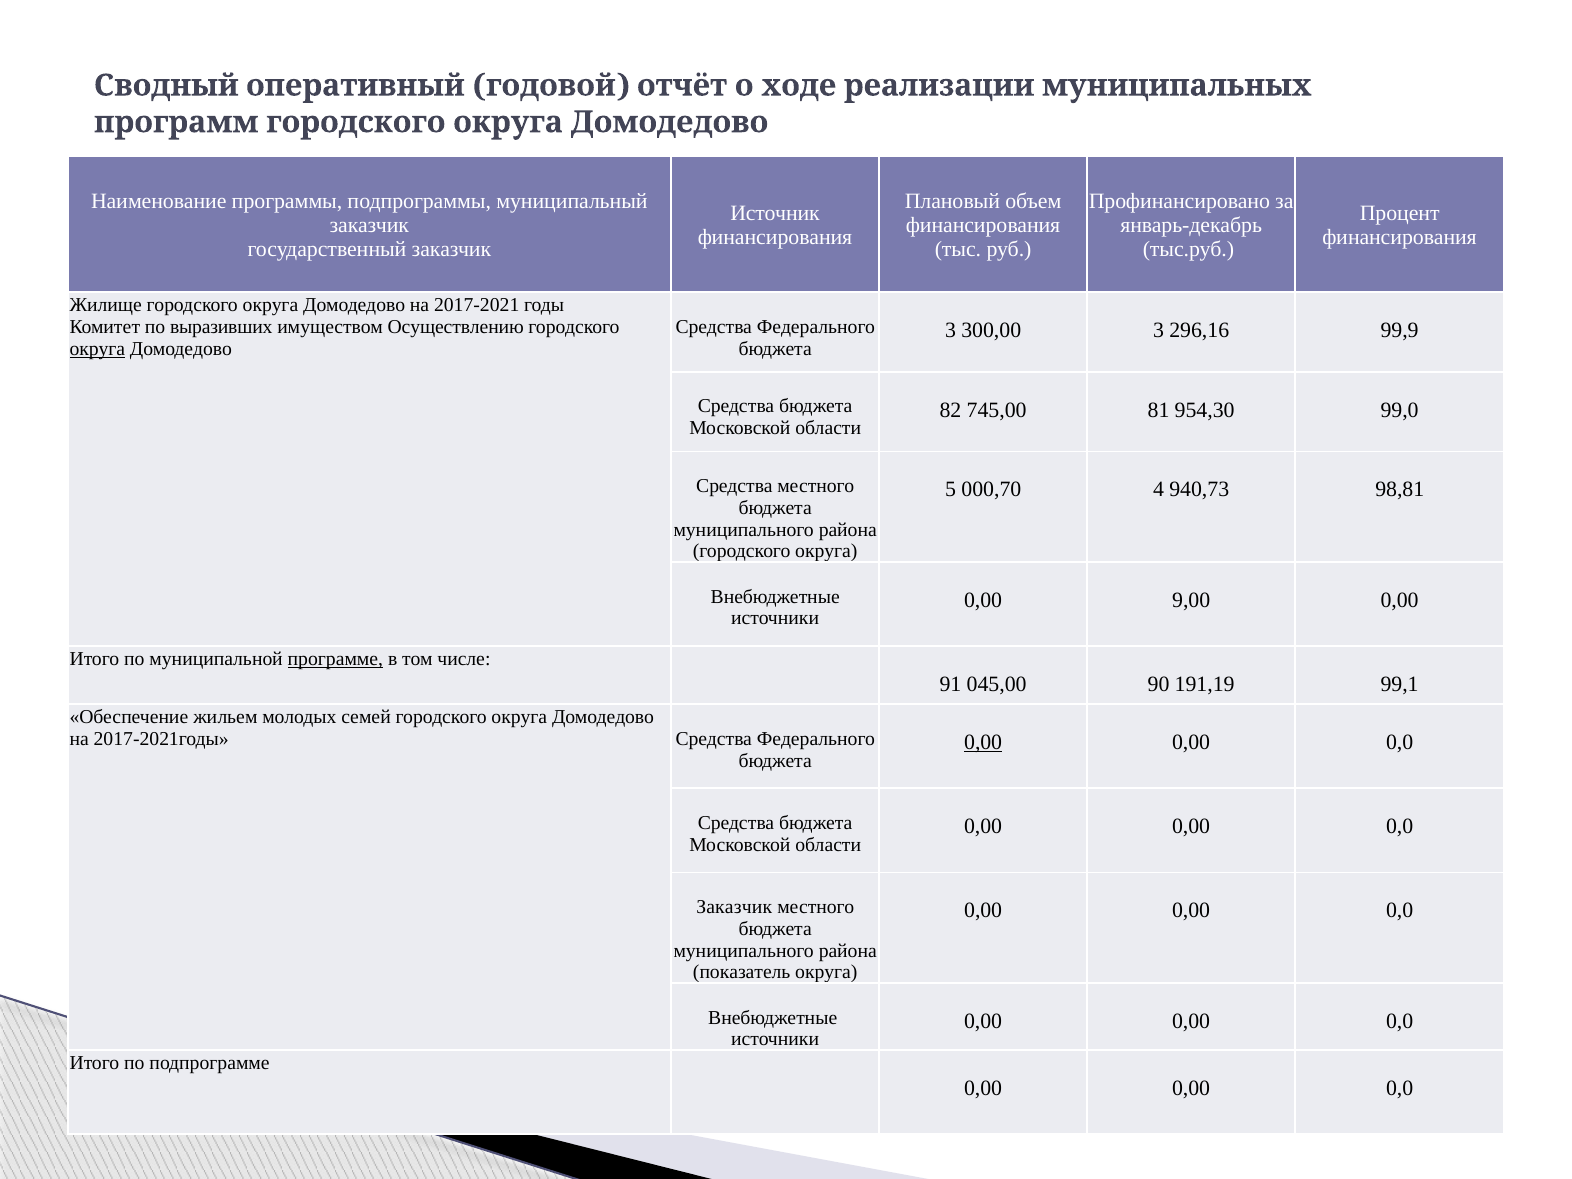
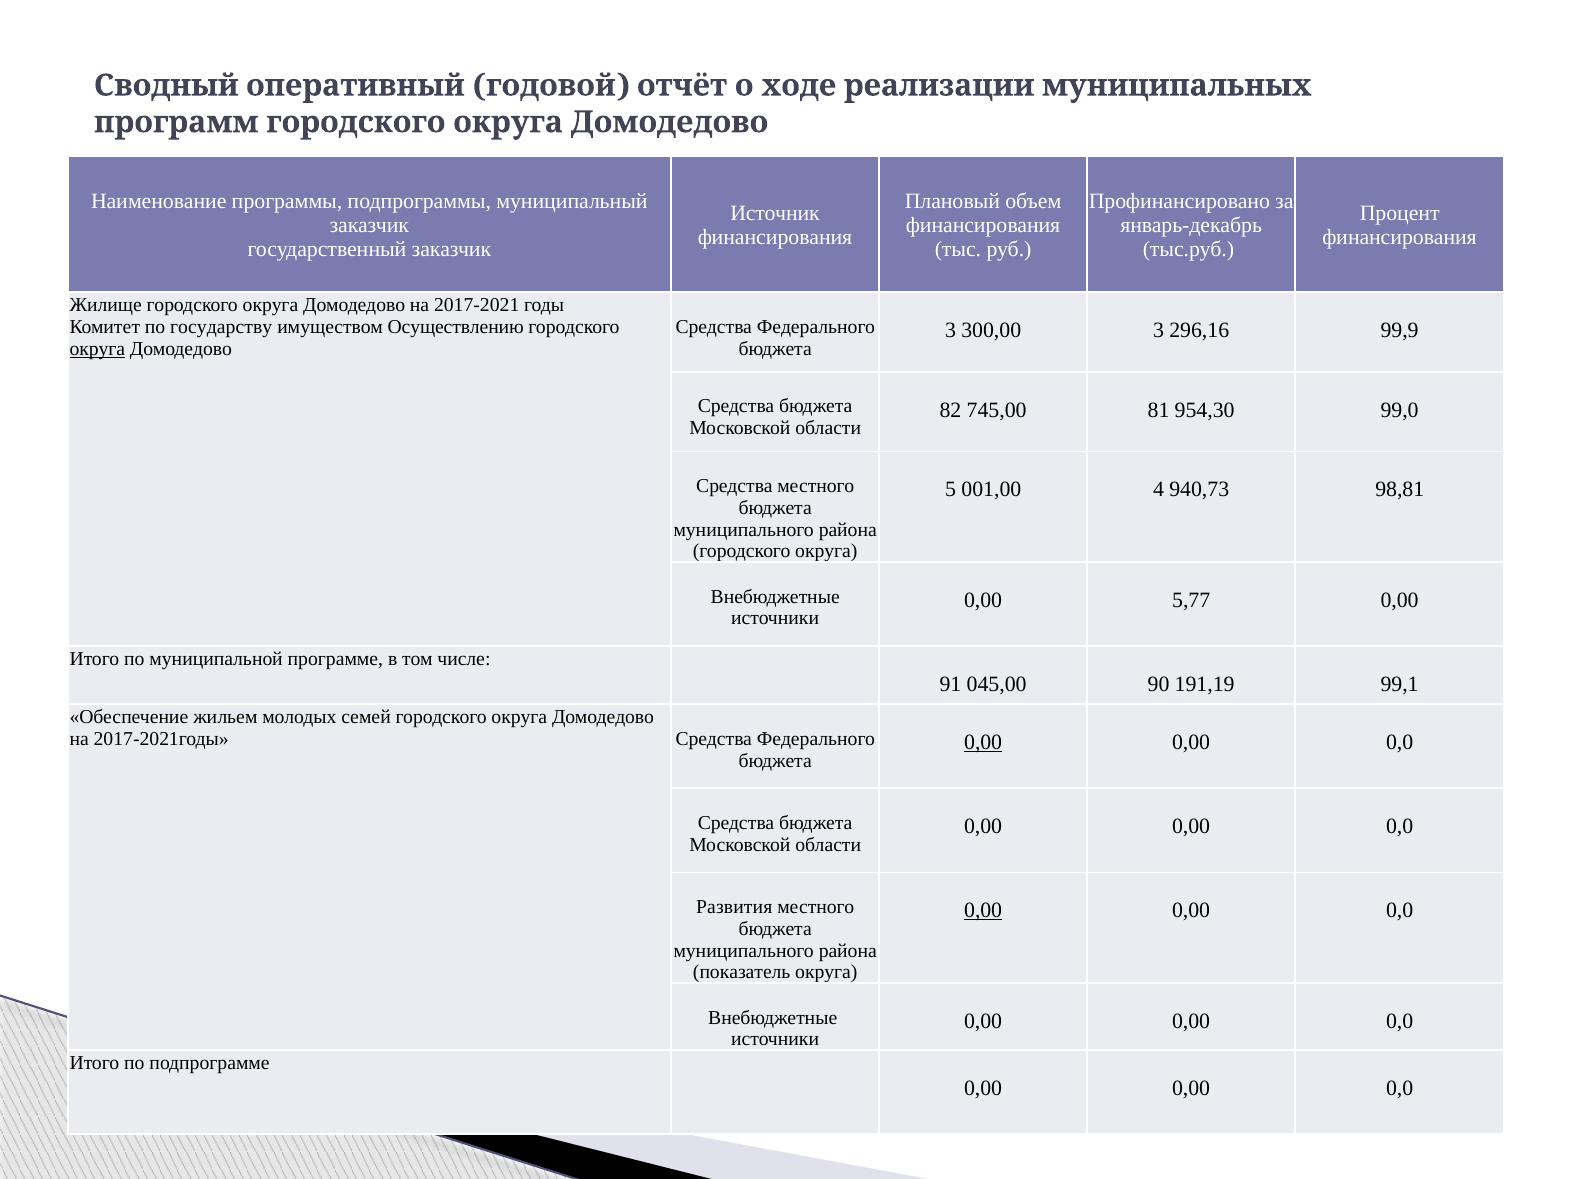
выразивших: выразивших -> государству
000,70: 000,70 -> 001,00
9,00: 9,00 -> 5,77
программе underline: present -> none
Заказчик at (734, 907): Заказчик -> Развития
0,00 at (983, 910) underline: none -> present
